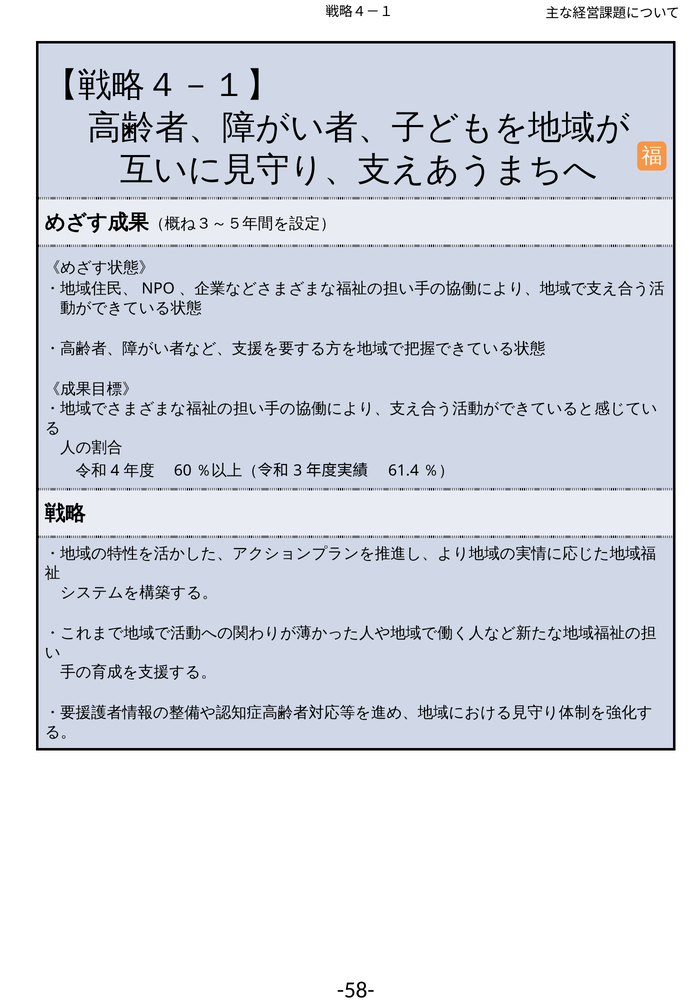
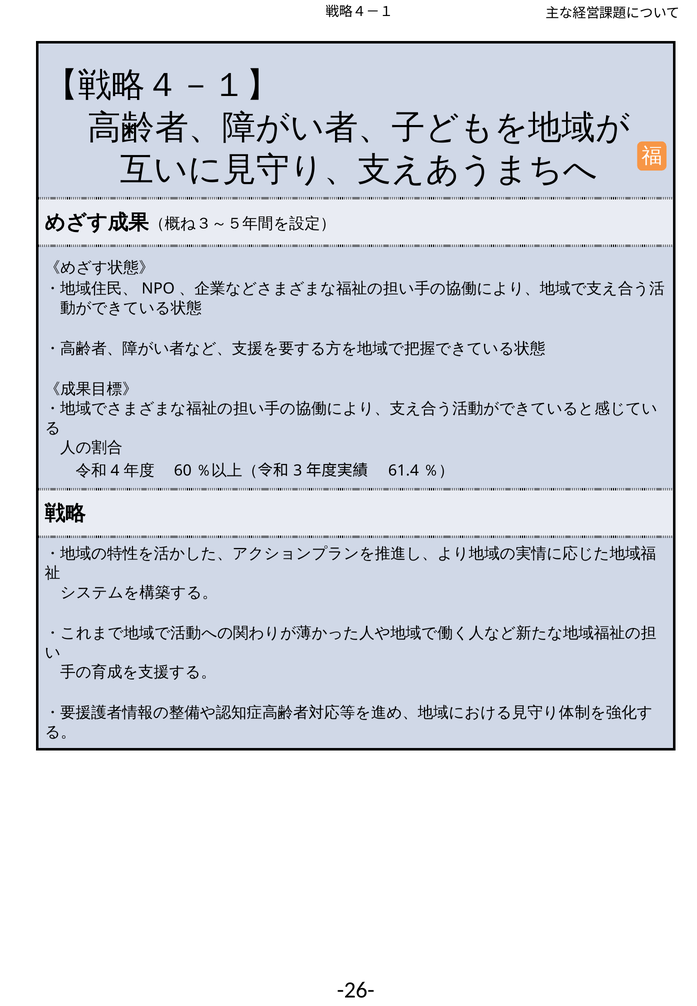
-58-: -58- -> -26-
